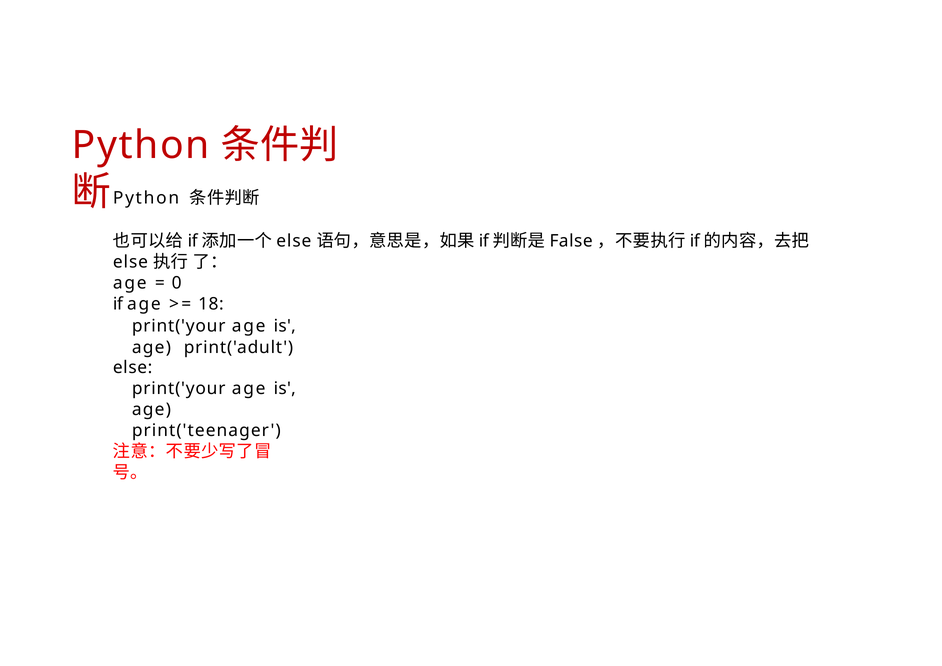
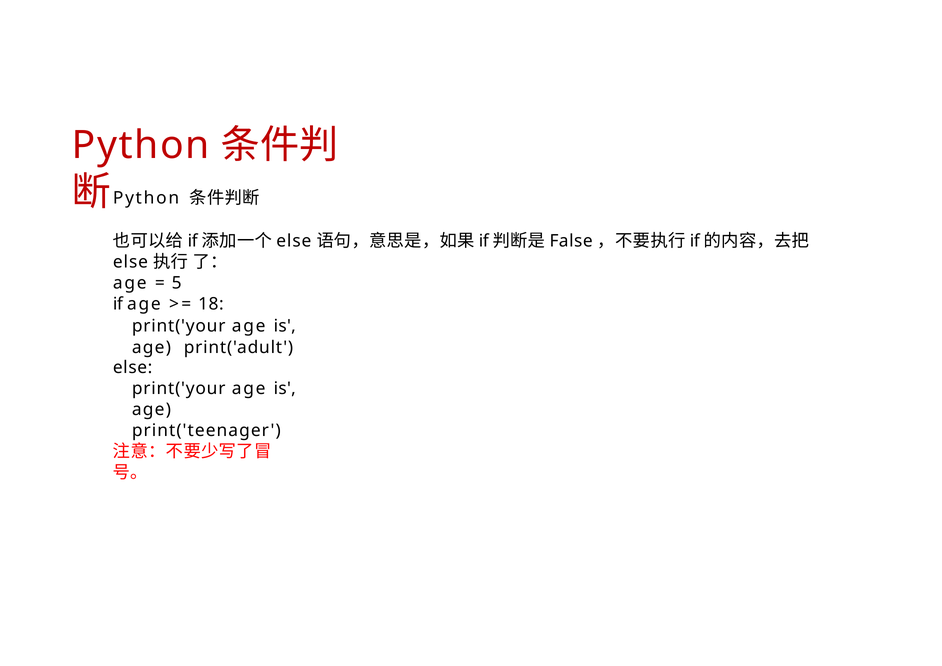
0: 0 -> 5
